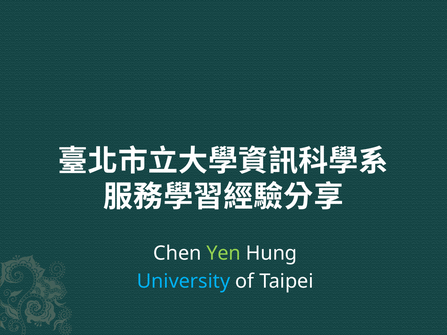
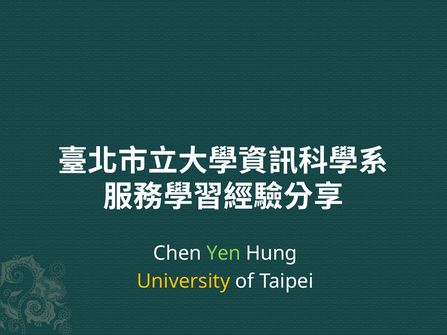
University colour: light blue -> yellow
